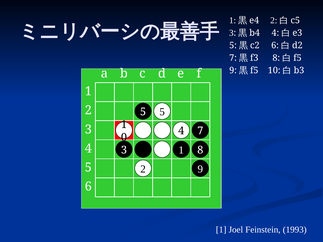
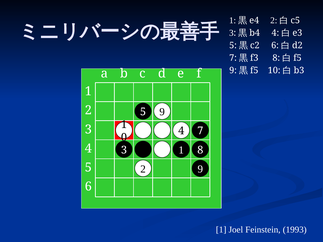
5 5: 5 -> 9
